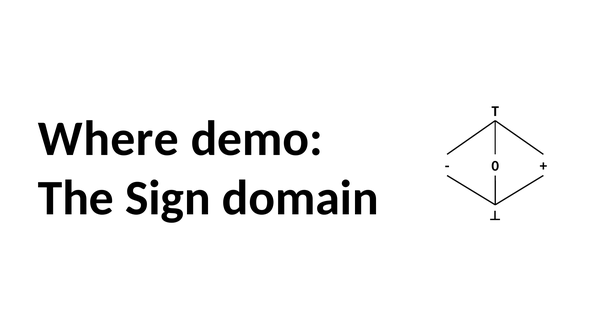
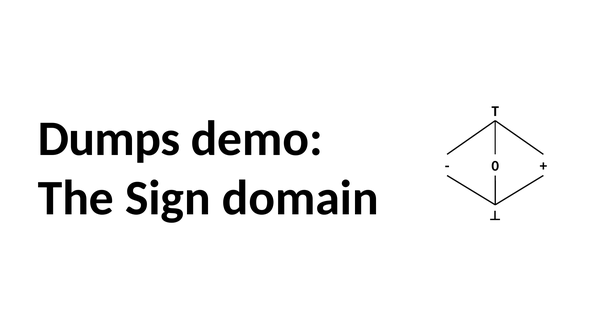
Where: Where -> Dumps
